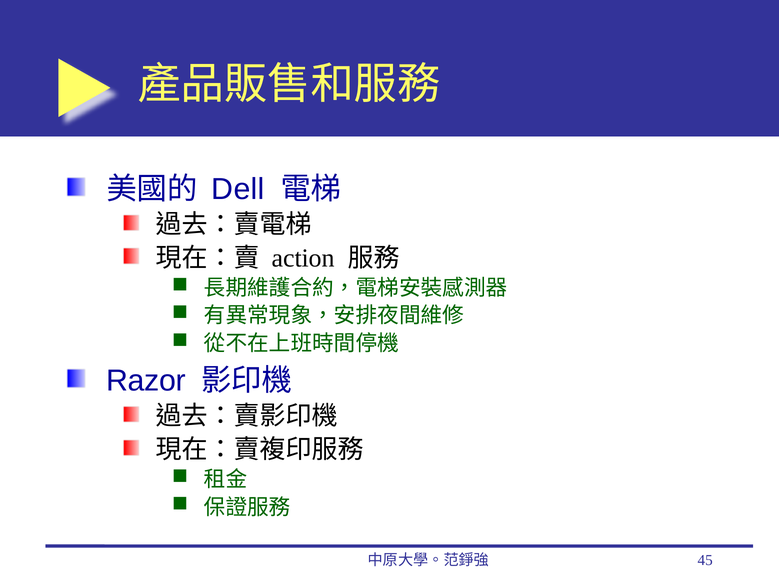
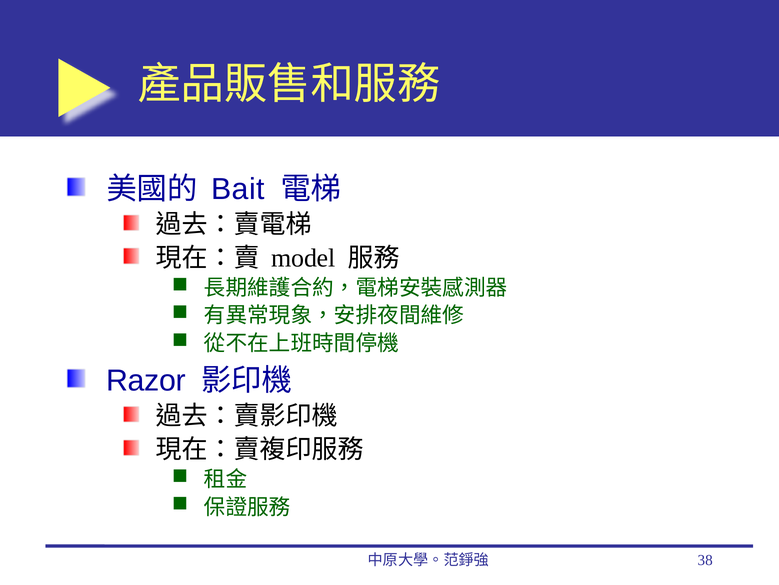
Dell: Dell -> Bait
action: action -> model
45: 45 -> 38
